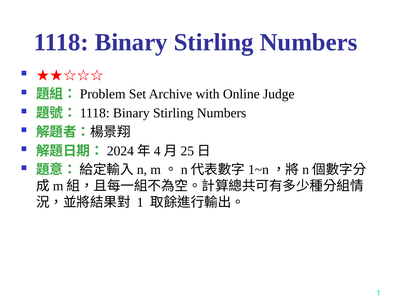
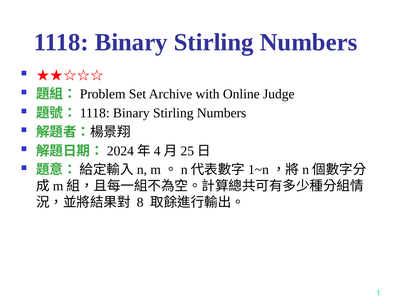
1 at (140, 202): 1 -> 8
